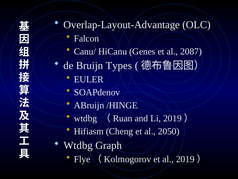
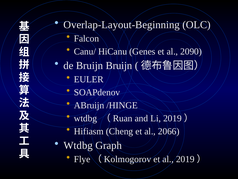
Overlap-Layout-Advantage: Overlap-Layout-Advantage -> Overlap-Layout-Beginning
2087: 2087 -> 2090
Bruijn Types: Types -> Bruijn
2050: 2050 -> 2066
